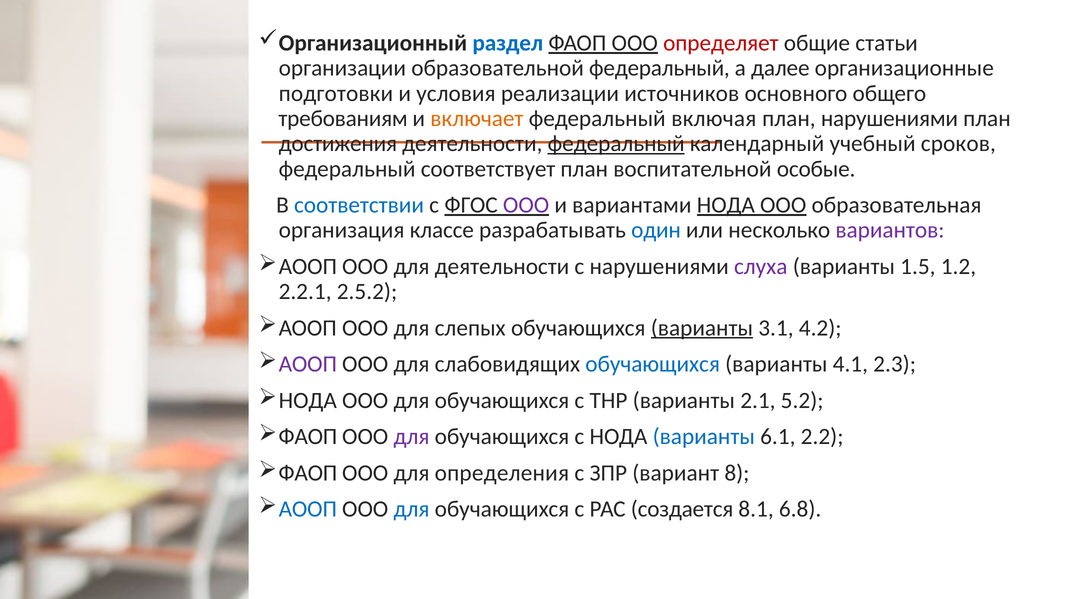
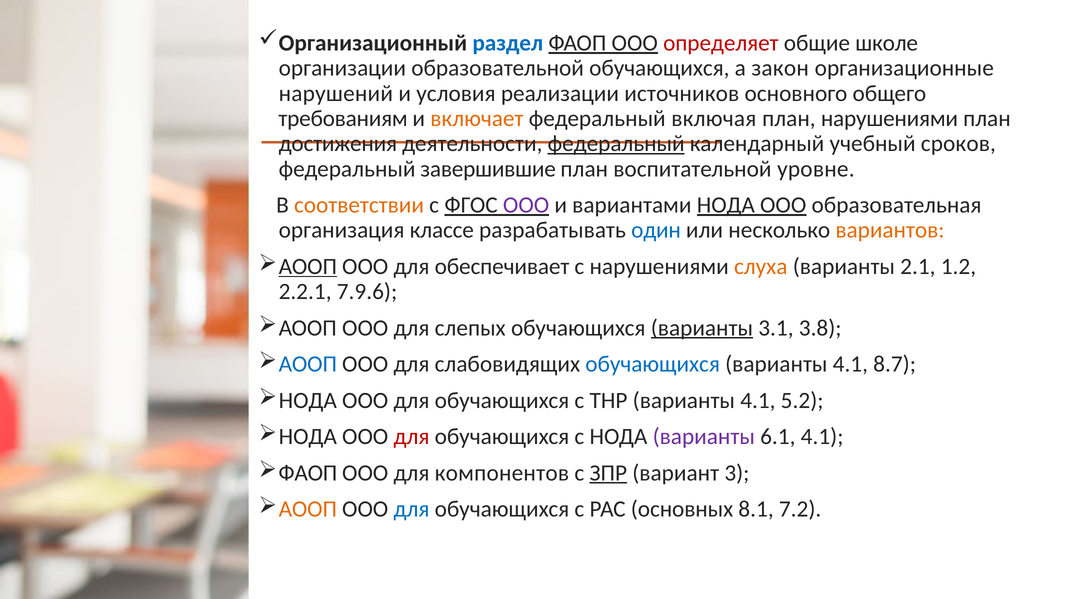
статьи: статьи -> школе
образовательной федеральный: федеральный -> обучающихся
далее: далее -> закон
подготовки: подготовки -> нарушений
соответствует: соответствует -> завершившие
особые: особые -> уровне
соответствии colour: blue -> orange
вариантов colour: purple -> orange
АООП at (308, 267) underline: none -> present
для деятельности: деятельности -> обеспечивает
слуха colour: purple -> orange
1.5: 1.5 -> 2.1
2.5.2: 2.5.2 -> 7.9.6
4.2: 4.2 -> 3.8
АООП at (308, 364) colour: purple -> blue
2.3: 2.3 -> 8.7
ТНР варианты 2.1: 2.1 -> 4.1
ФАОП at (308, 437): ФАОП -> НОДА
для at (412, 437) colour: purple -> red
варианты at (704, 437) colour: blue -> purple
6.1 2.2: 2.2 -> 4.1
определения: определения -> компонентов
ЗПР underline: none -> present
8: 8 -> 3
АООП at (308, 509) colour: blue -> orange
создается: создается -> основных
6.8: 6.8 -> 7.2
